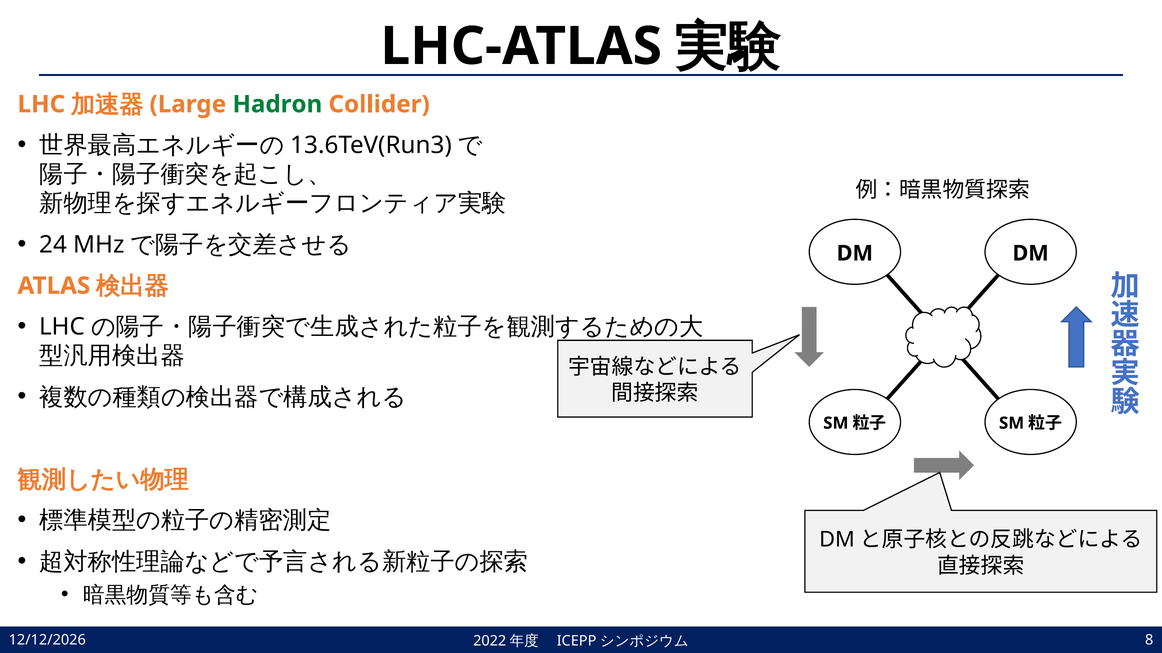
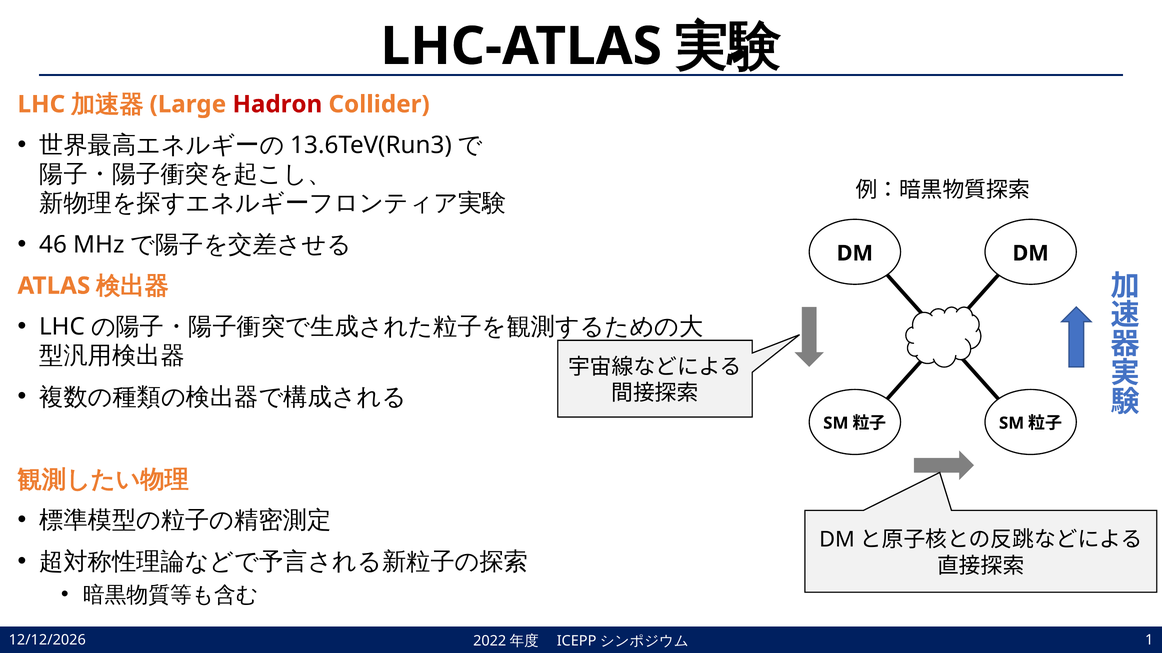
Hadron colour: green -> red
24: 24 -> 46
8: 8 -> 1
